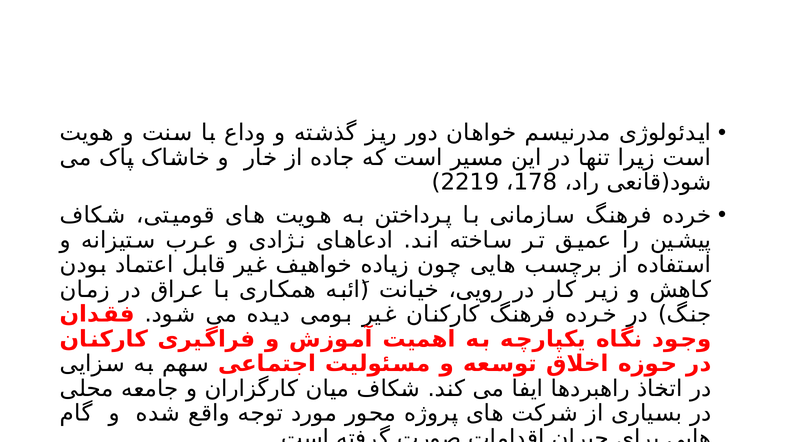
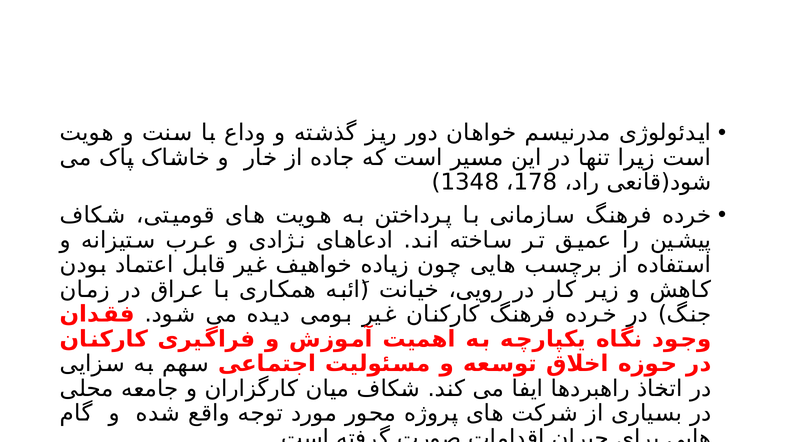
2219: 2219 -> 1348
